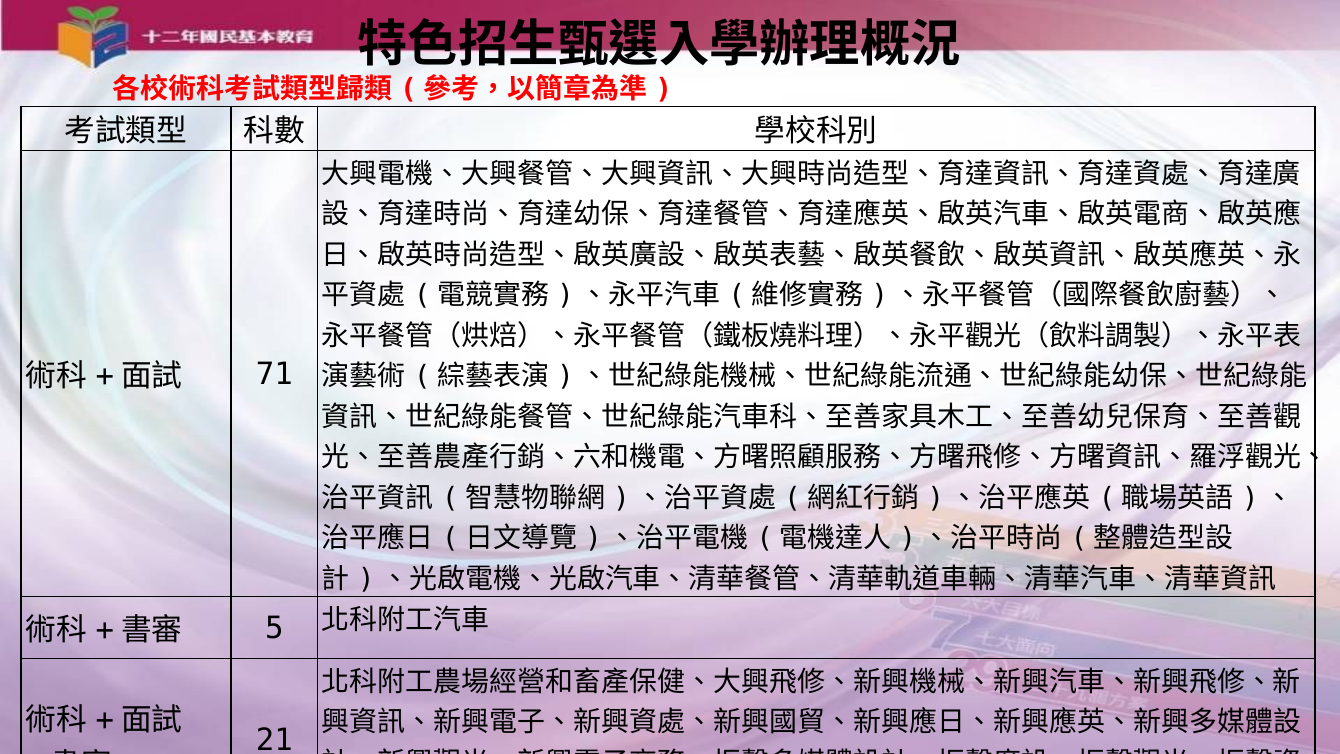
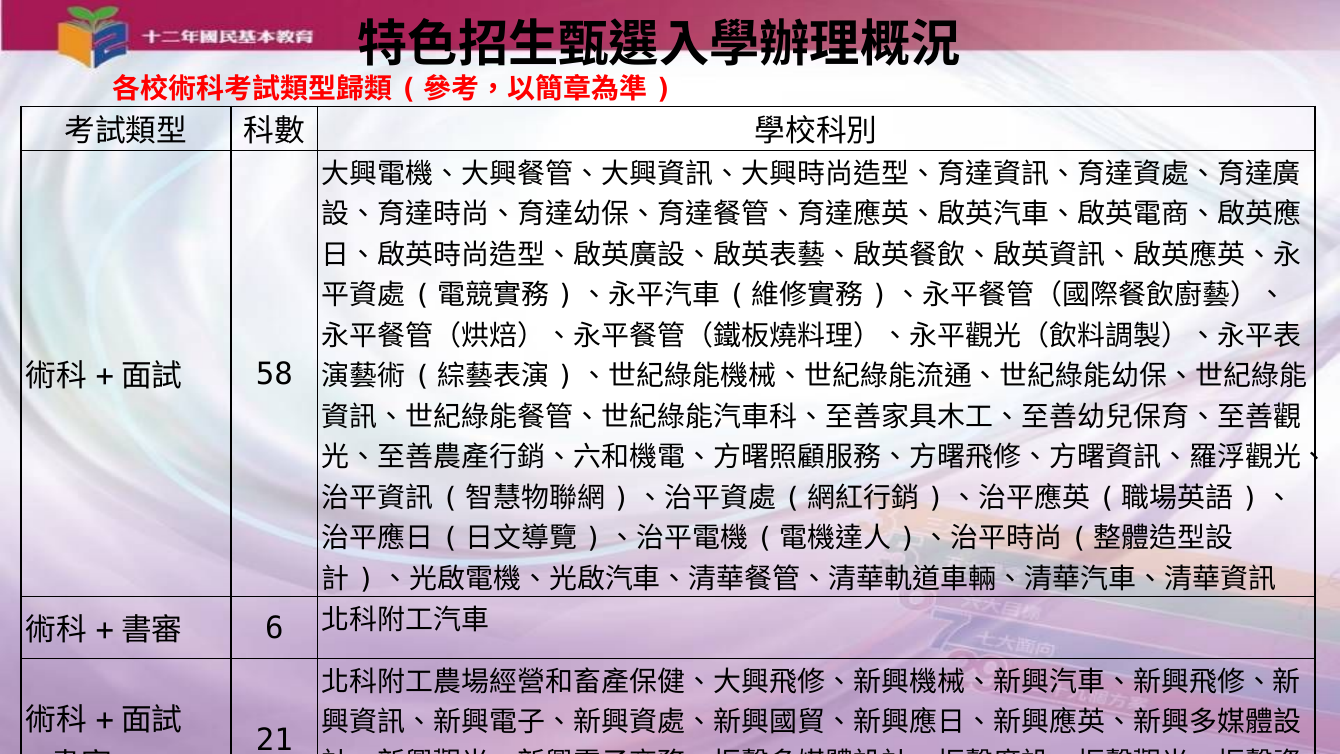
71: 71 -> 58
5: 5 -> 6
